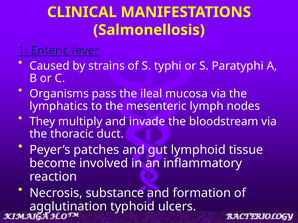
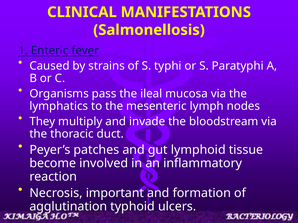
substance: substance -> important
